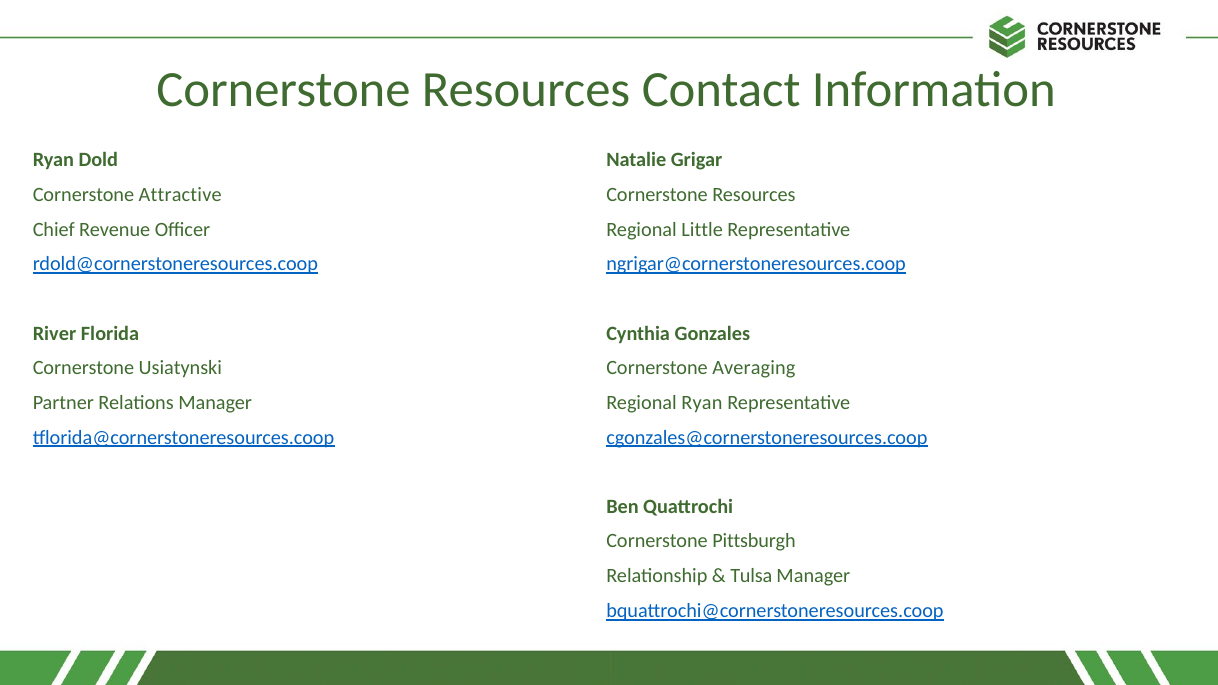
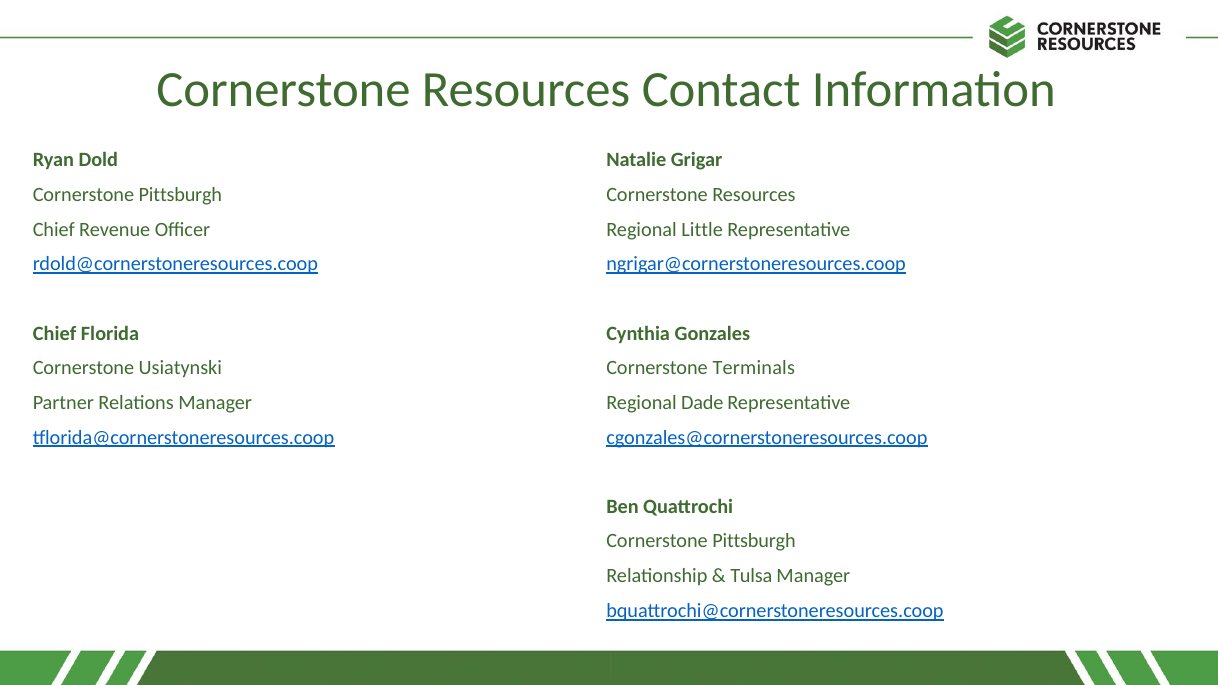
Attractive at (180, 195): Attractive -> Pittsburgh
River at (55, 334): River -> Chief
Averaging: Averaging -> Terminals
Regional Ryan: Ryan -> Dade
